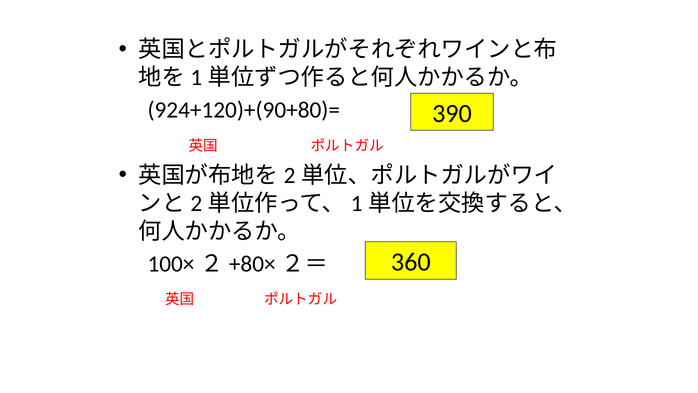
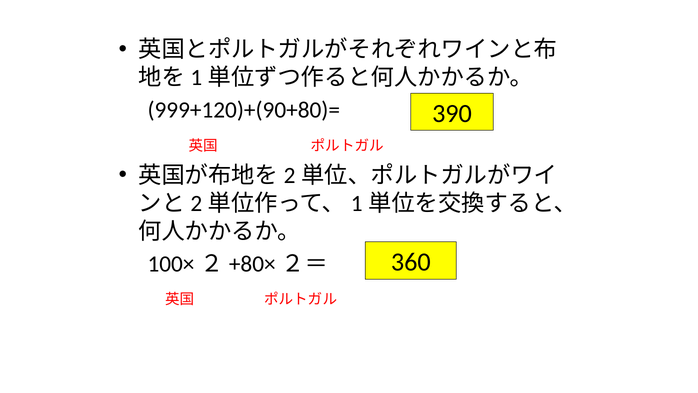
924+120)+(90+80)=: 924+120)+(90+80)= -> 999+120)+(90+80)=
